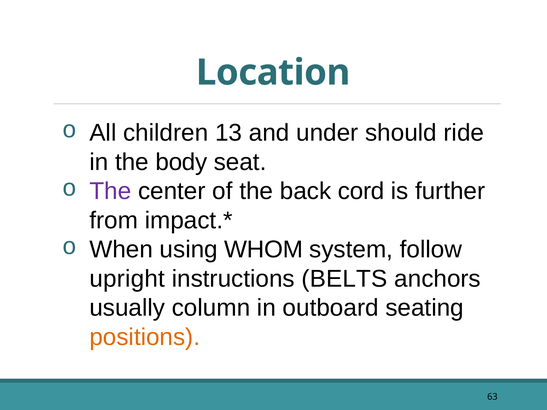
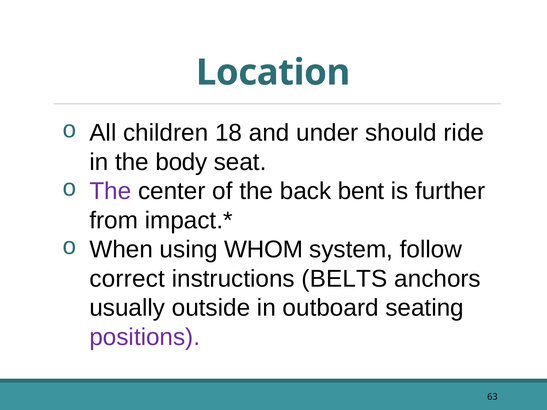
13: 13 -> 18
cord: cord -> bent
upright: upright -> correct
column: column -> outside
positions colour: orange -> purple
